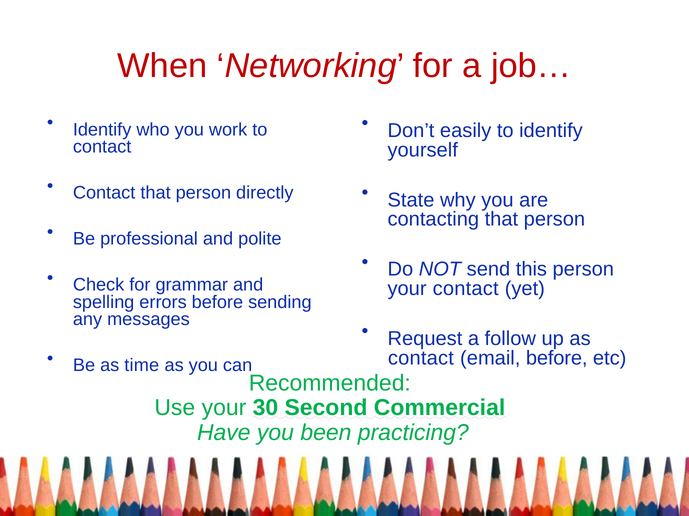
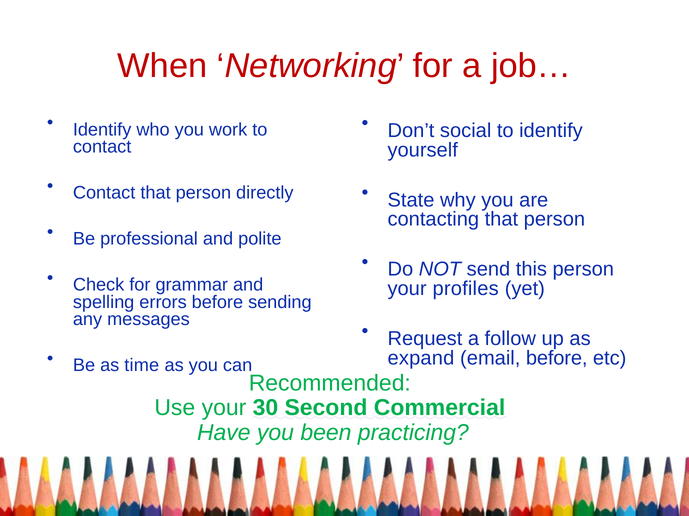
easily: easily -> social
your contact: contact -> profiles
contact at (421, 358): contact -> expand
